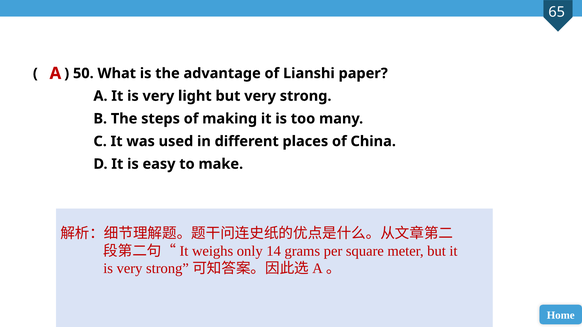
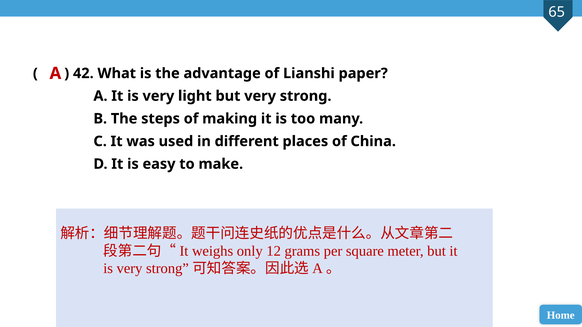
50: 50 -> 42
14: 14 -> 12
